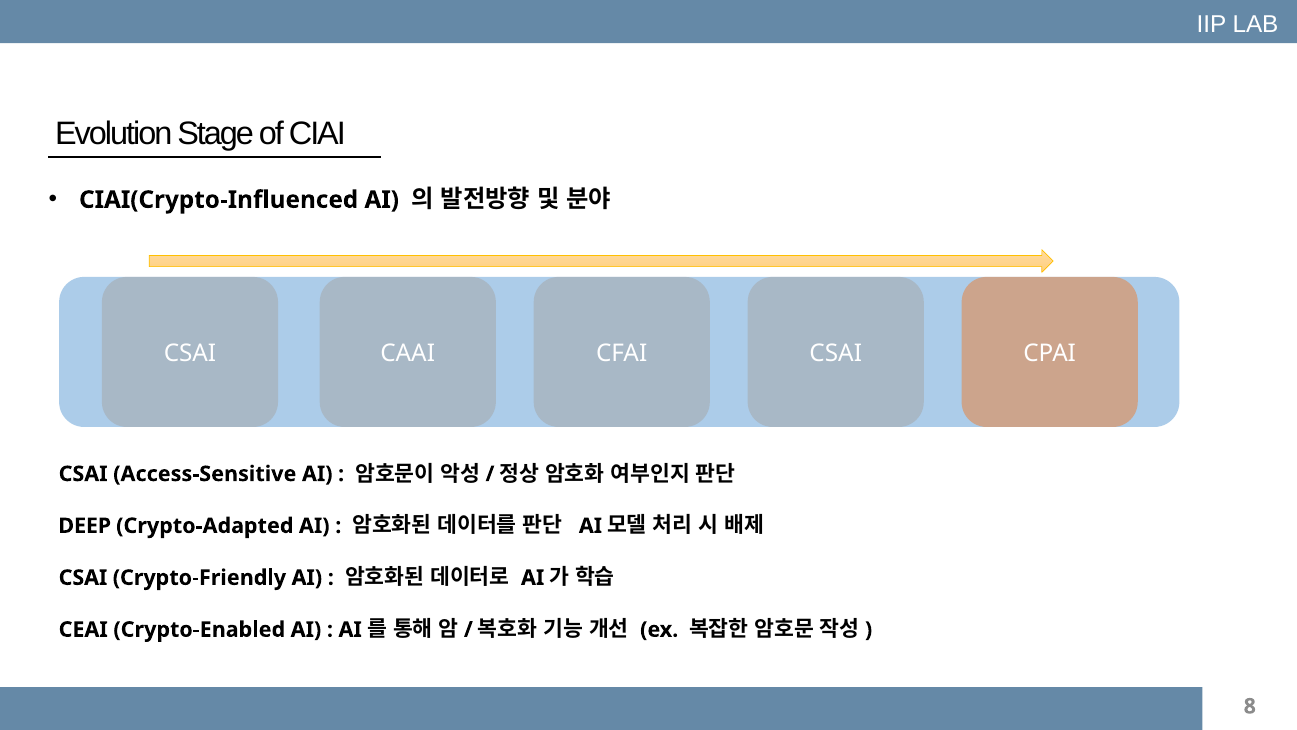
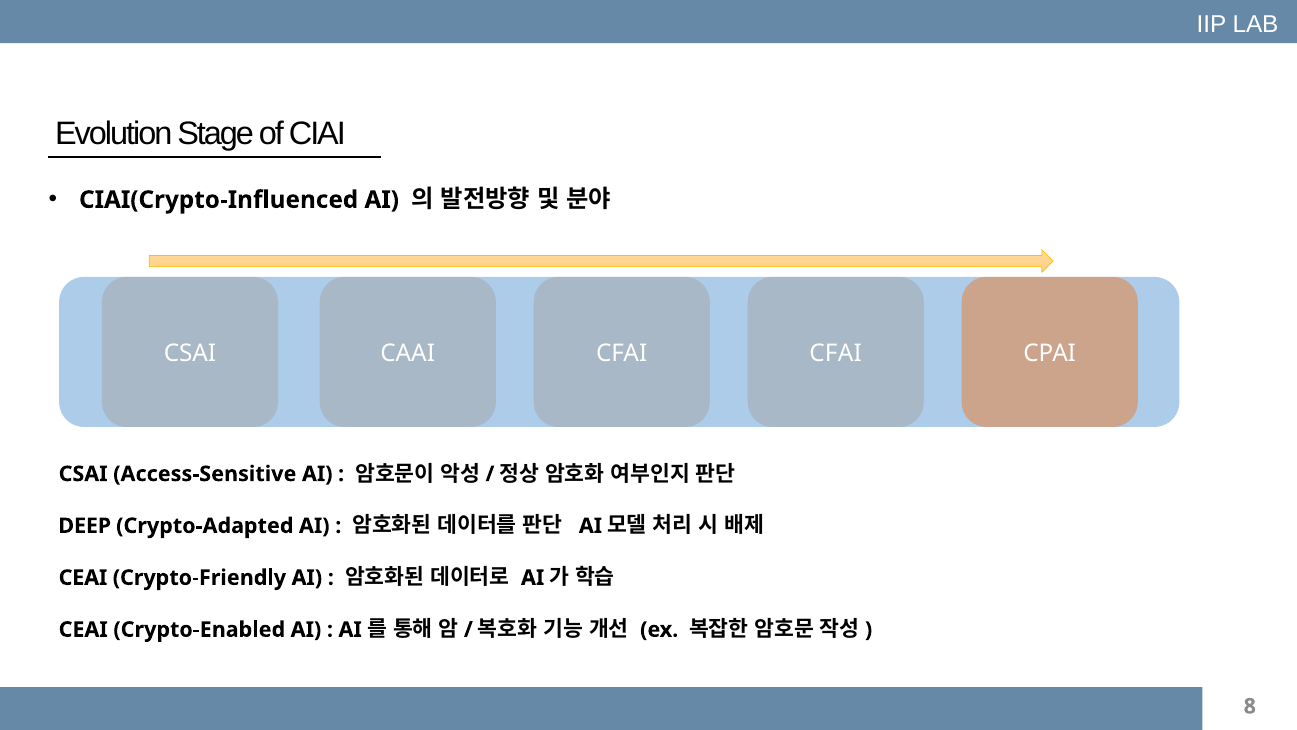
CFAI CSAI: CSAI -> CFAI
CSAI at (83, 577): CSAI -> CEAI
